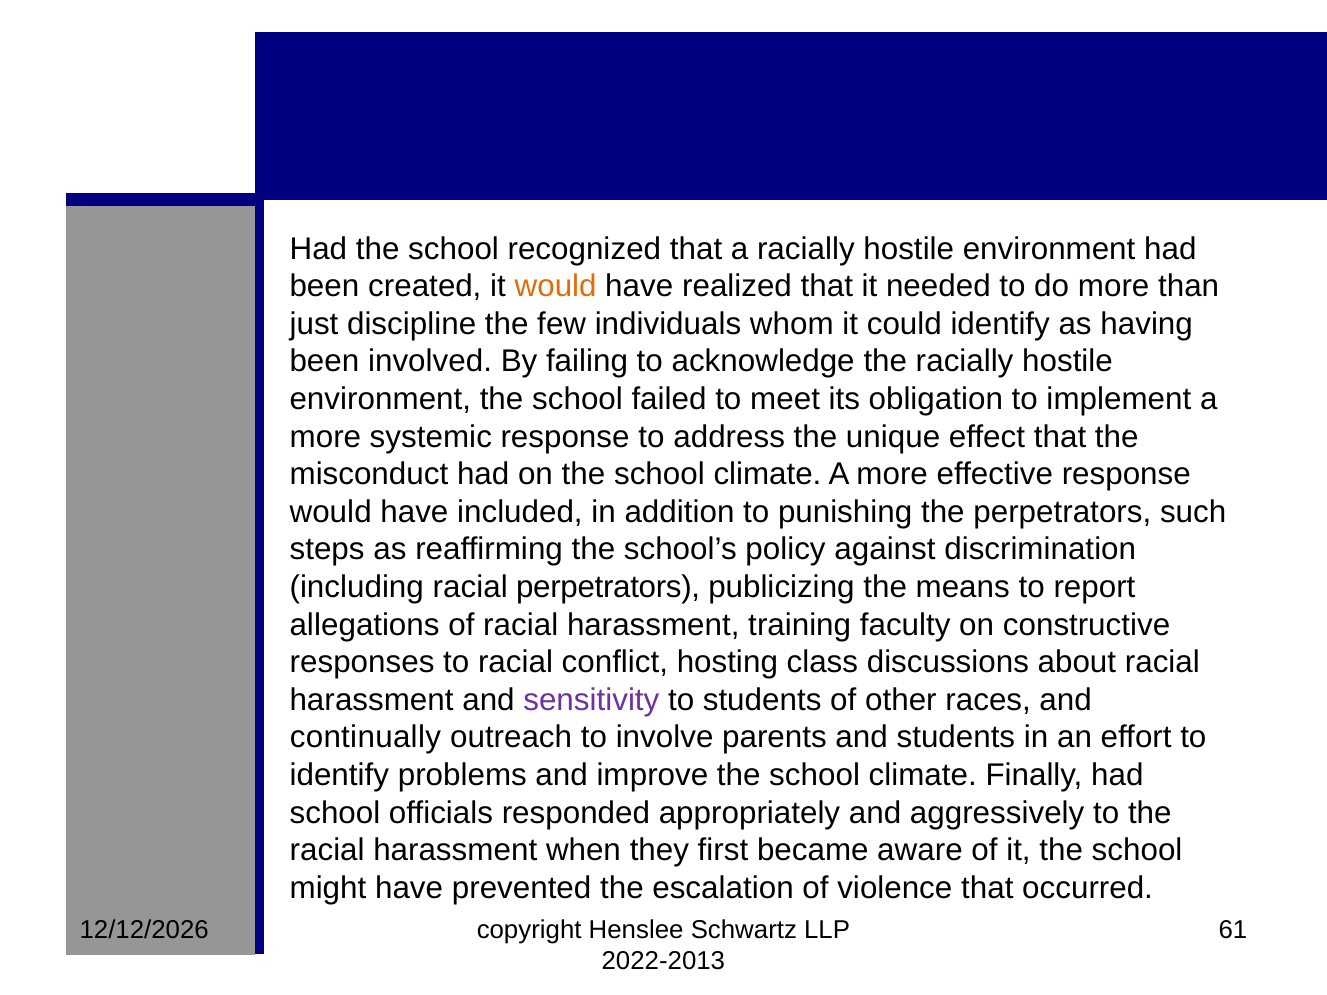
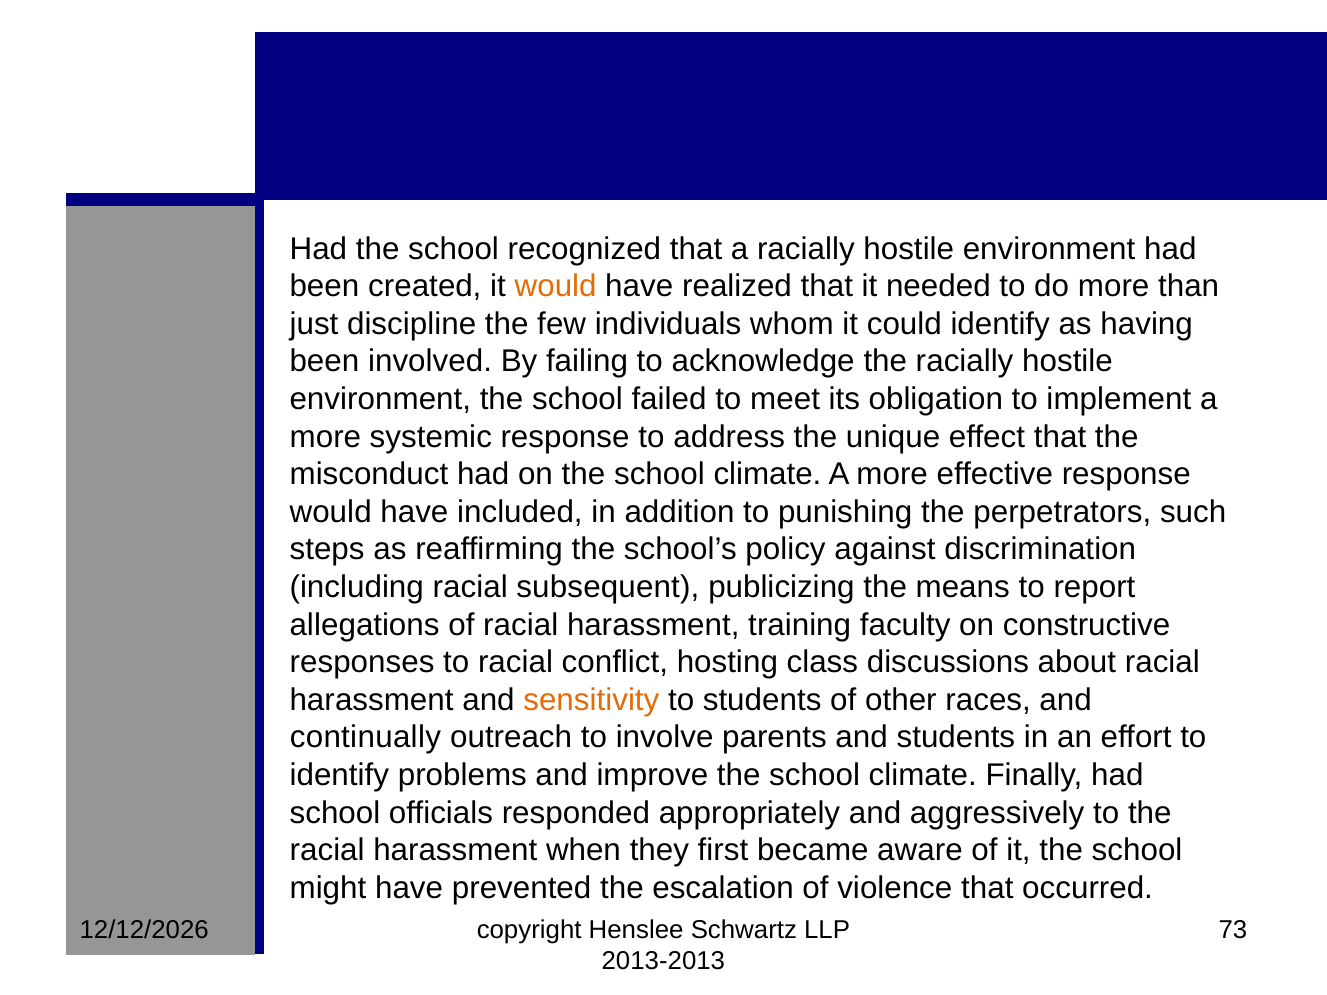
racial perpetrators: perpetrators -> subsequent
sensitivity colour: purple -> orange
61: 61 -> 73
2022-2013: 2022-2013 -> 2013-2013
